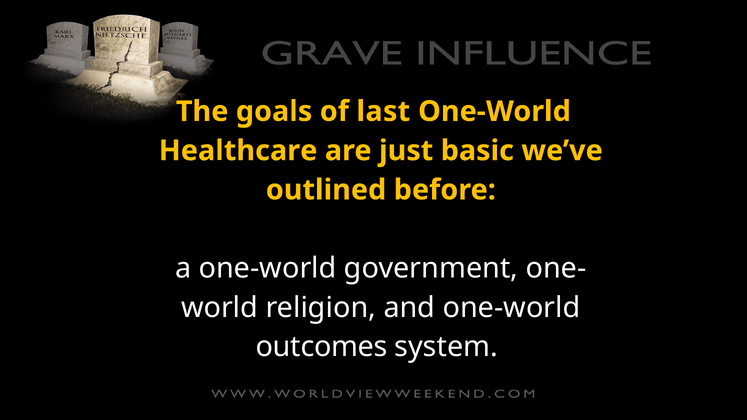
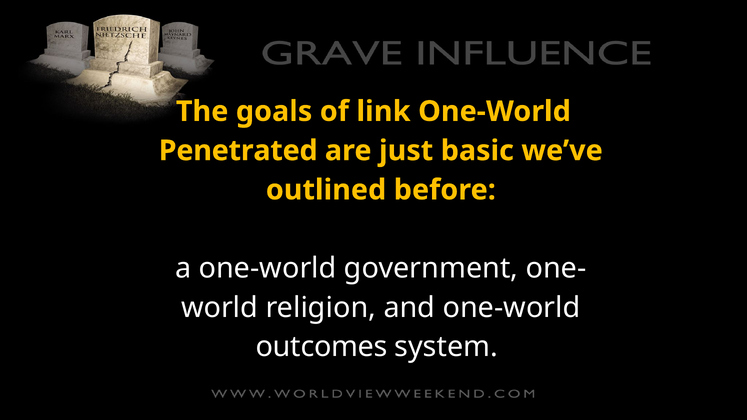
last: last -> link
Healthcare: Healthcare -> Penetrated
